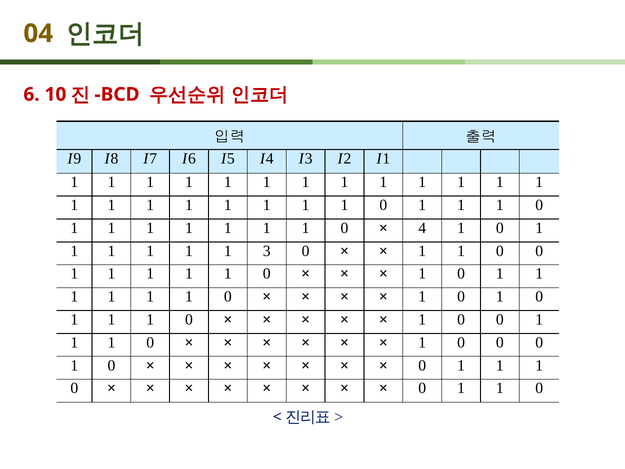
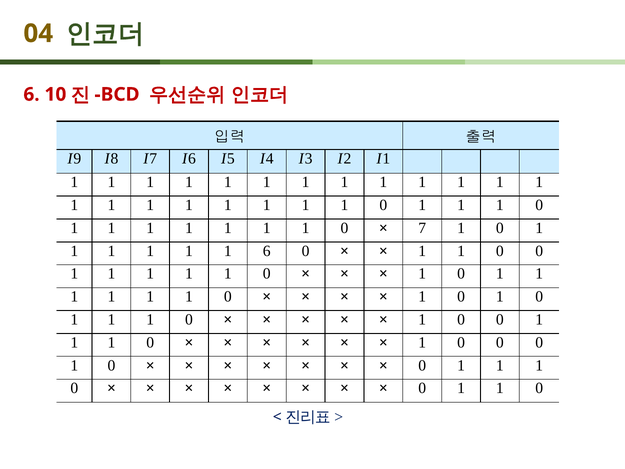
4: 4 -> 7
1 3: 3 -> 6
